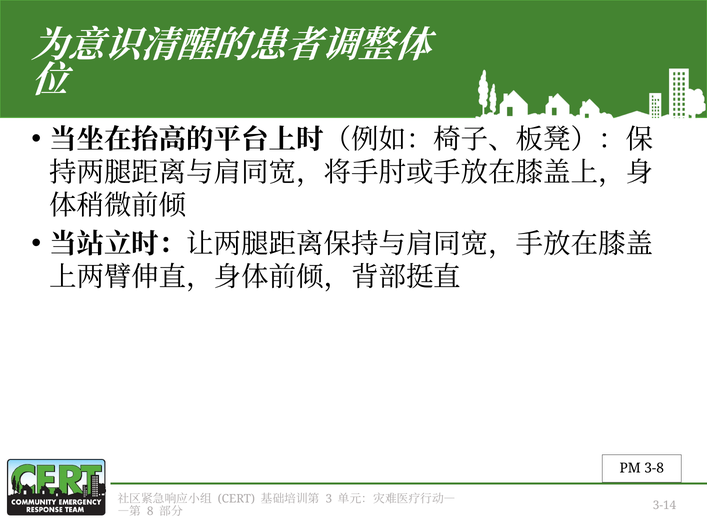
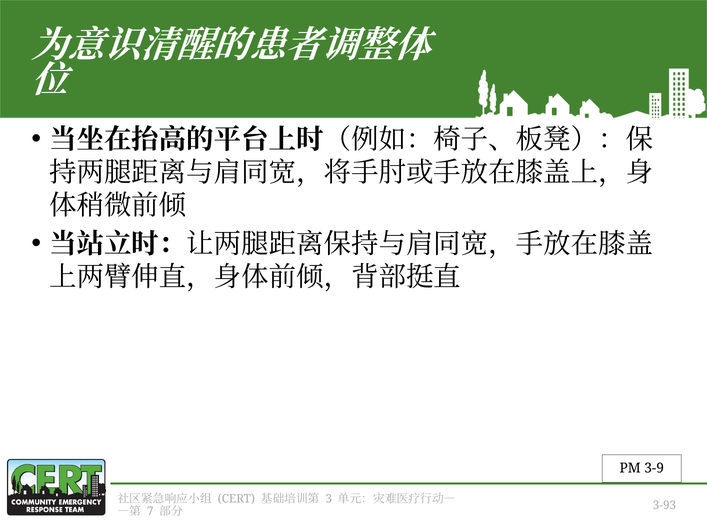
3-8: 3-8 -> 3-9
8: 8 -> 7
3-14: 3-14 -> 3-93
